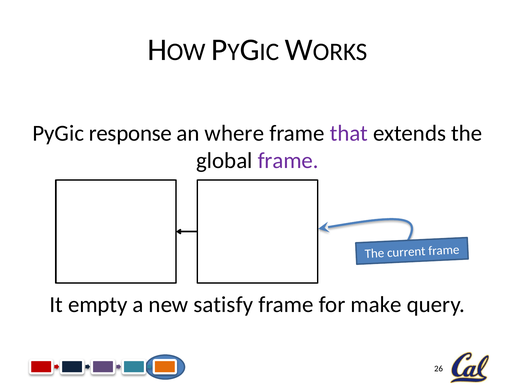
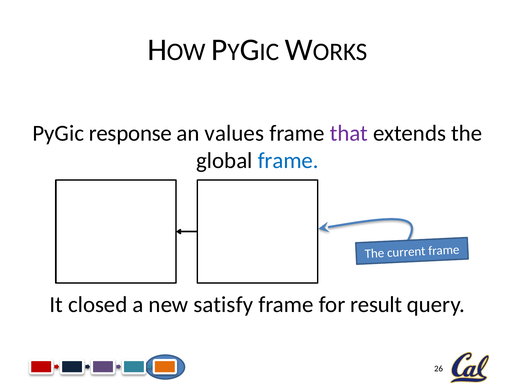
where: where -> values
frame at (288, 161) colour: purple -> blue
empty: empty -> closed
make: make -> result
